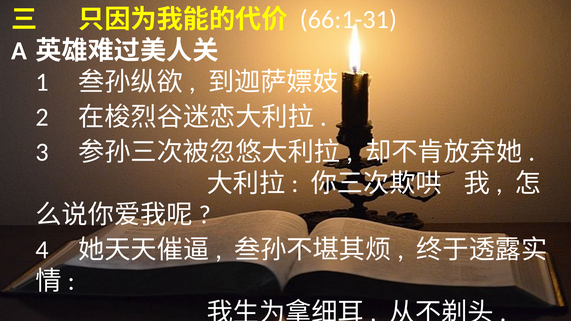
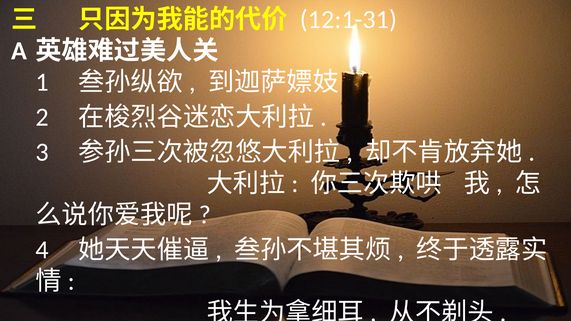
66:1-31: 66:1-31 -> 12:1-31
